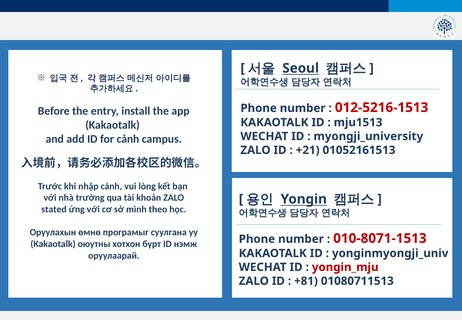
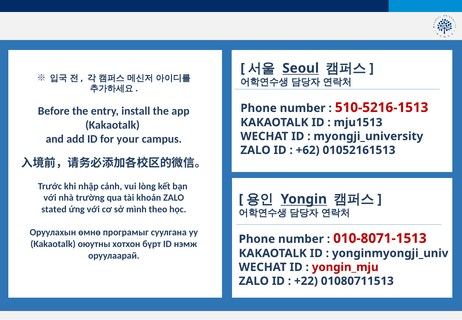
012-5216-1513: 012-5216-1513 -> 510-5216-1513
for cảnh: cảnh -> your
+21: +21 -> +62
+81: +81 -> +22
